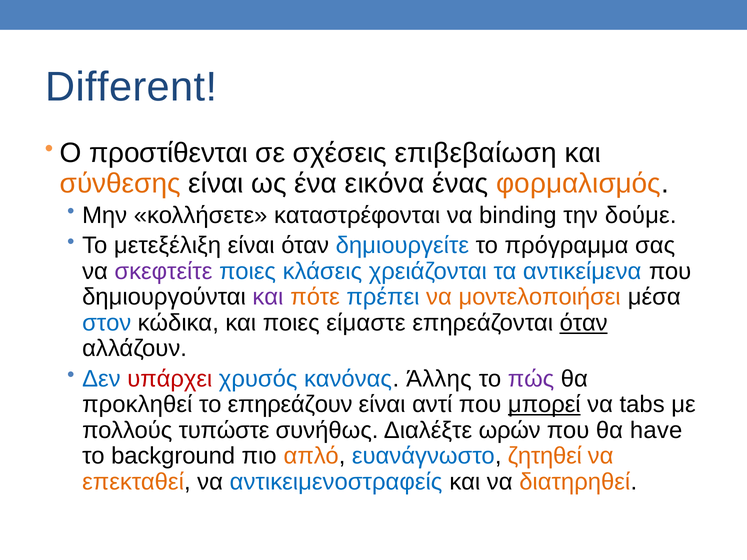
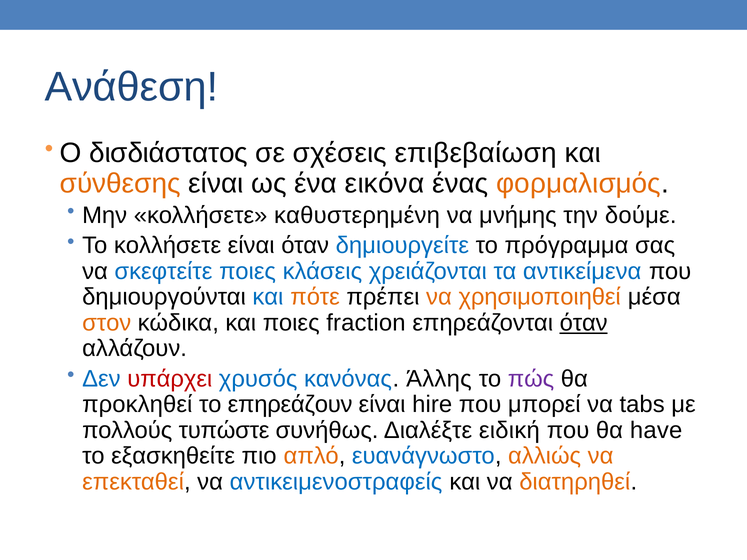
Different: Different -> Ανάθεση
προστίθενται: προστίθενται -> δισδιάστατος
καταστρέφονται: καταστρέφονται -> καθυστερημένη
binding: binding -> μνήμης
Το μετεξέλιξη: μετεξέλιξη -> κολλήσετε
σκεφτείτε colour: purple -> blue
και at (268, 297) colour: purple -> blue
πρέπει colour: blue -> black
μοντελοποιήσει: μοντελοποιήσει -> χρησιμοποιηθεί
στον colour: blue -> orange
είμαστε: είμαστε -> fraction
αντί: αντί -> hire
μπορεί underline: present -> none
ωρών: ωρών -> ειδική
background: background -> εξασκηθείτε
ζητηθεί: ζητηθεί -> αλλιώς
